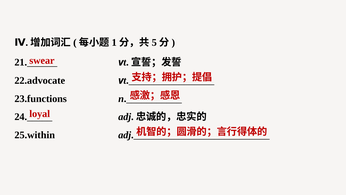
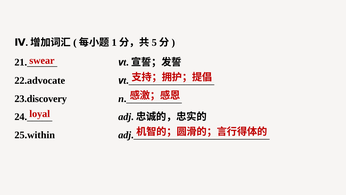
23.functions: 23.functions -> 23.discovery
